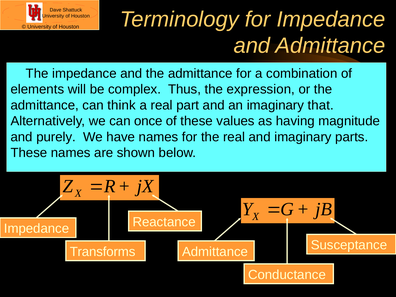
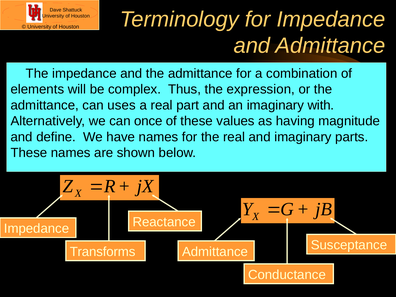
think: think -> uses
that: that -> with
purely: purely -> define
